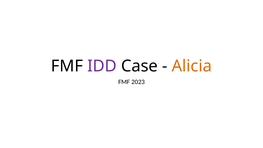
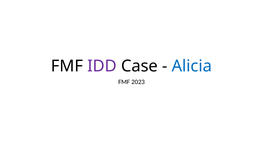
Alicia colour: orange -> blue
